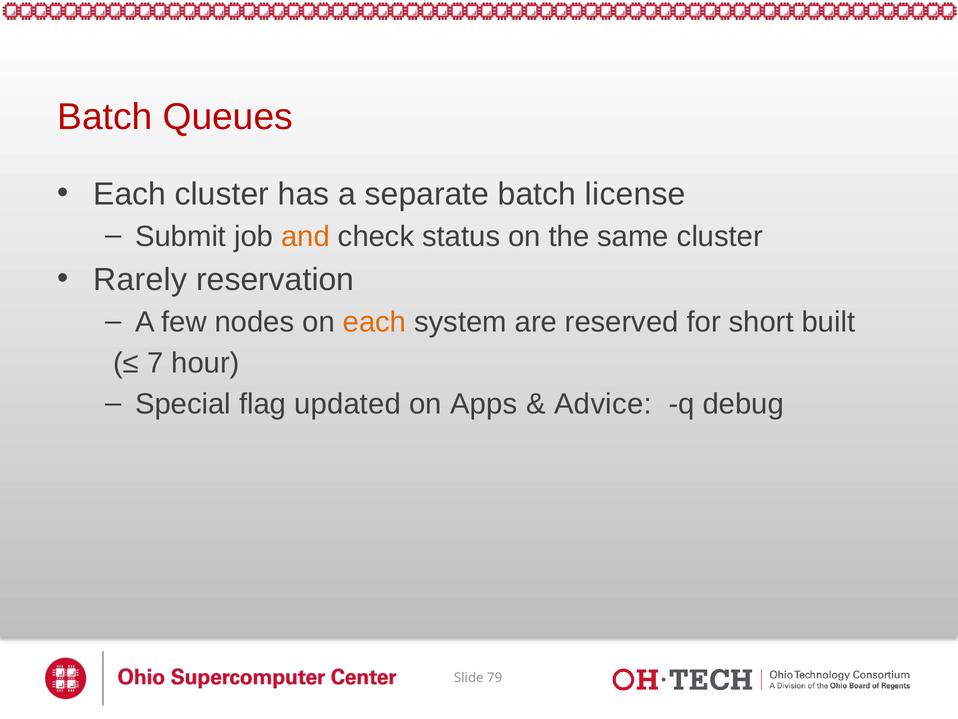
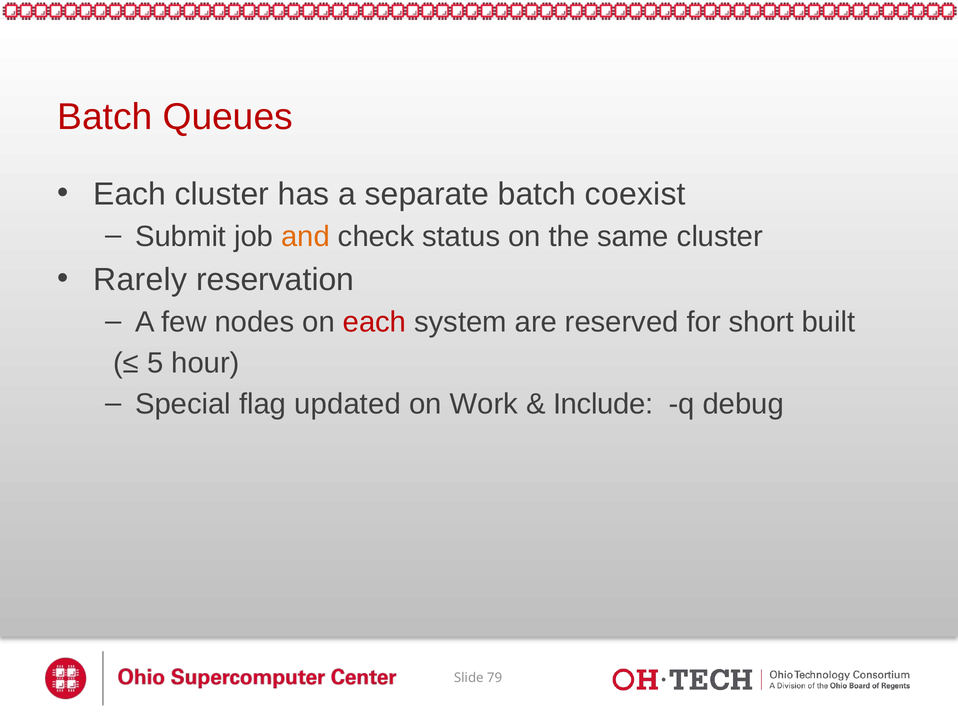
license: license -> coexist
each at (375, 322) colour: orange -> red
7: 7 -> 5
Apps: Apps -> Work
Advice: Advice -> Include
